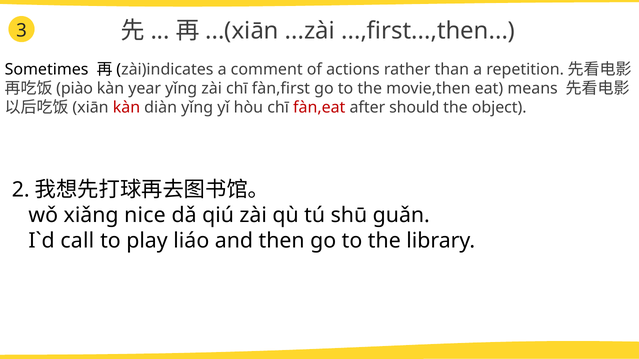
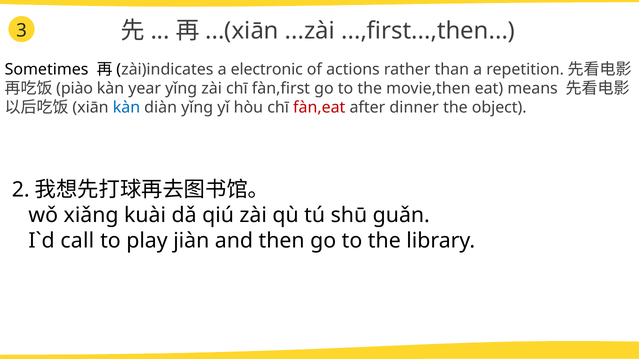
comment: comment -> electronic
kàn at (126, 108) colour: red -> blue
should: should -> dinner
nice: nice -> kuài
liáo: liáo -> jiàn
